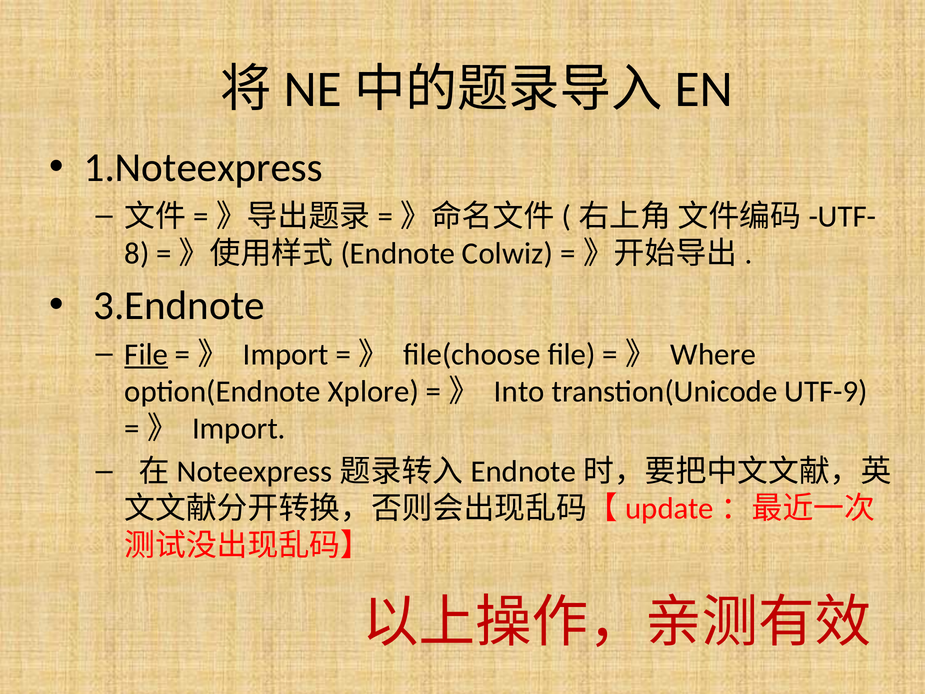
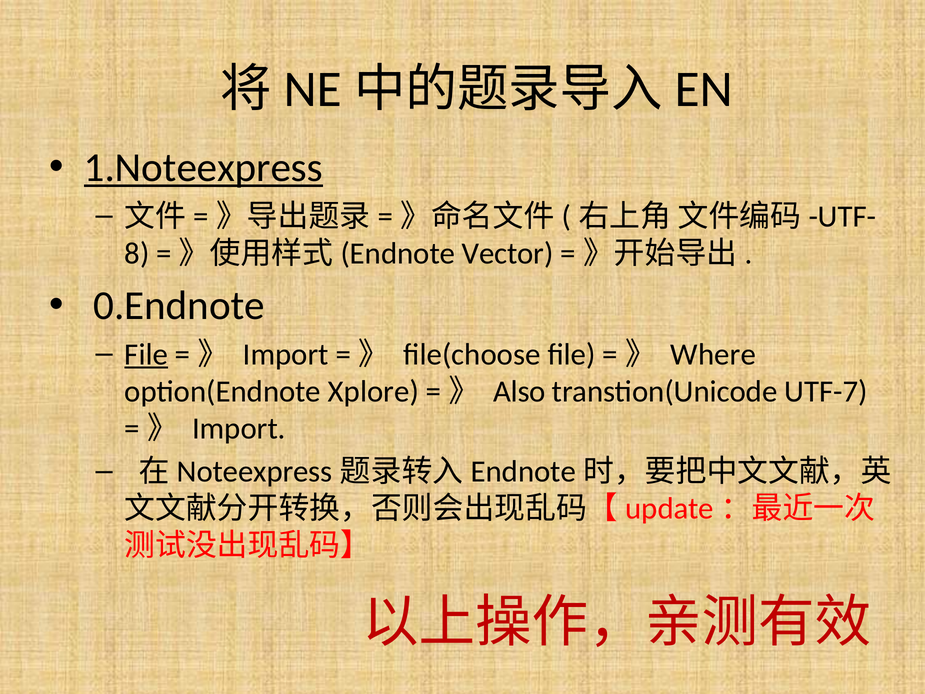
1.Noteexpress underline: none -> present
Colwiz: Colwiz -> Vector
3.Endnote: 3.Endnote -> 0.Endnote
Into: Into -> Also
UTF-9: UTF-9 -> UTF-7
